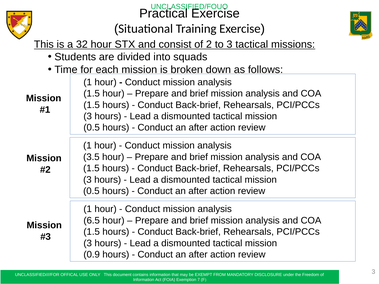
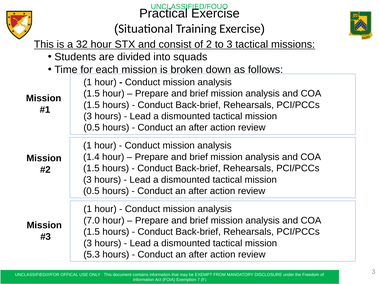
3.5: 3.5 -> 1.4
6.5: 6.5 -> 7.0
0.9: 0.9 -> 5.3
